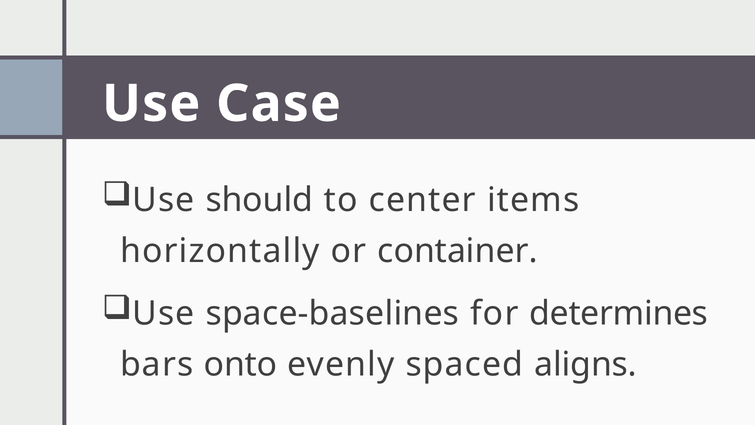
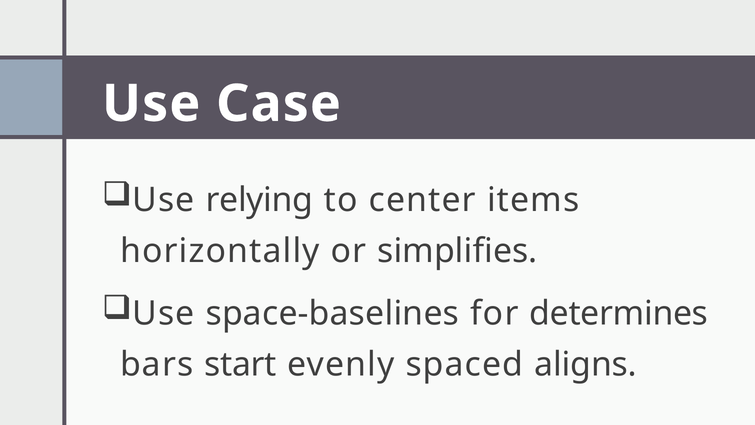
should: should -> relying
container: container -> simplifies
onto: onto -> start
